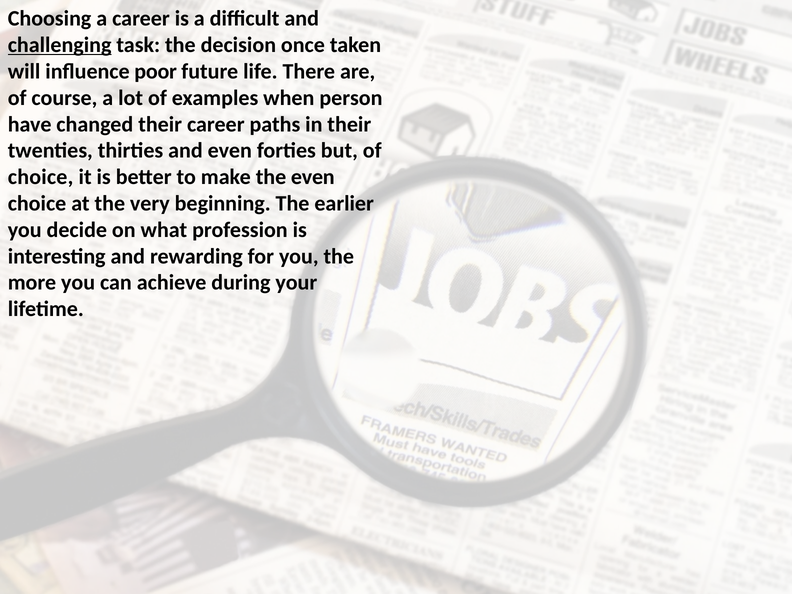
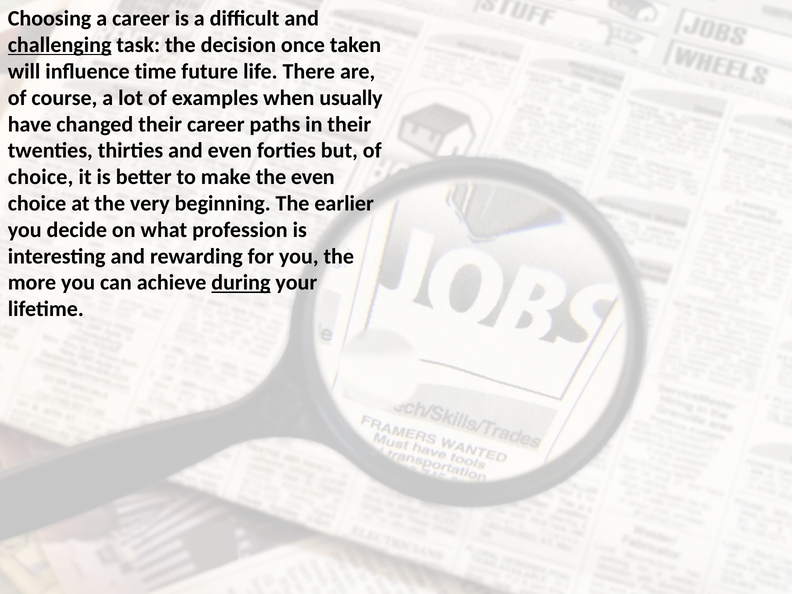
poor: poor -> time
person: person -> usually
during underline: none -> present
